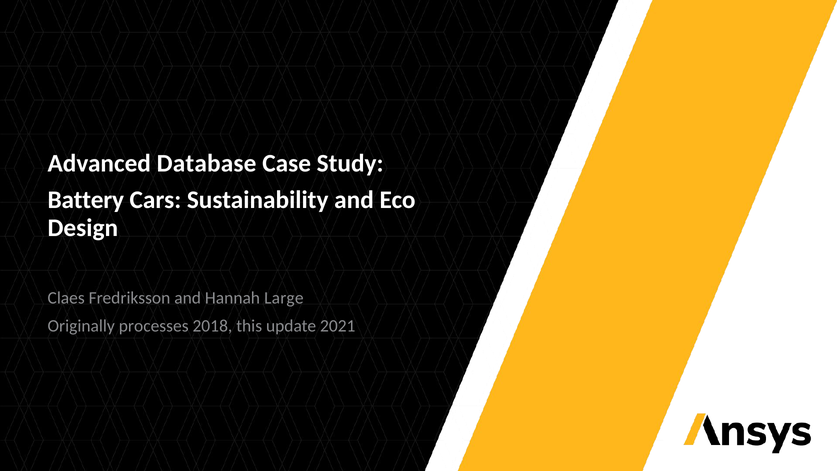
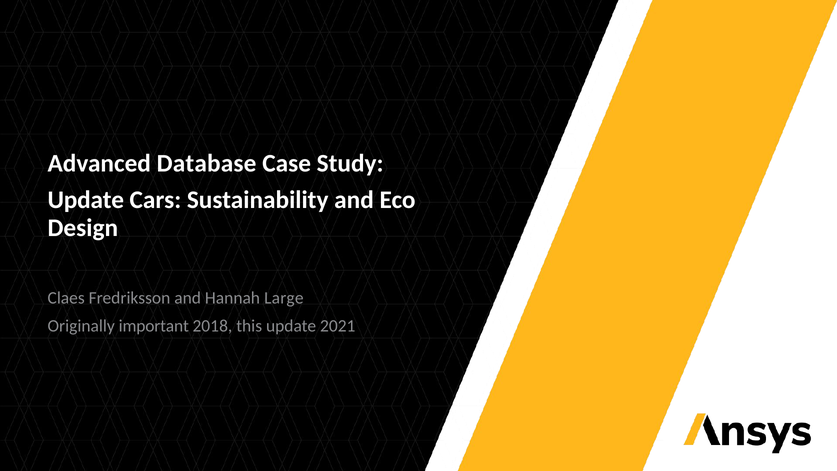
Battery at (86, 200): Battery -> Update
processes: processes -> important
